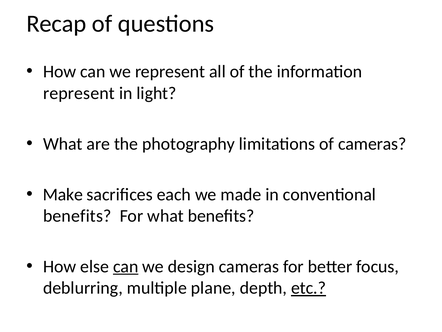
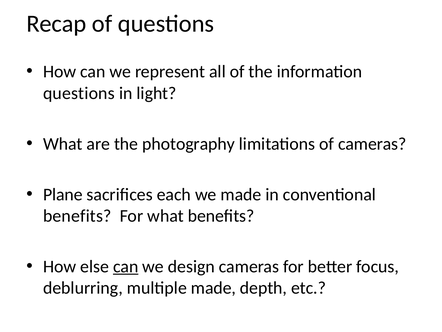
represent at (79, 93): represent -> questions
Make: Make -> Plane
multiple plane: plane -> made
etc underline: present -> none
